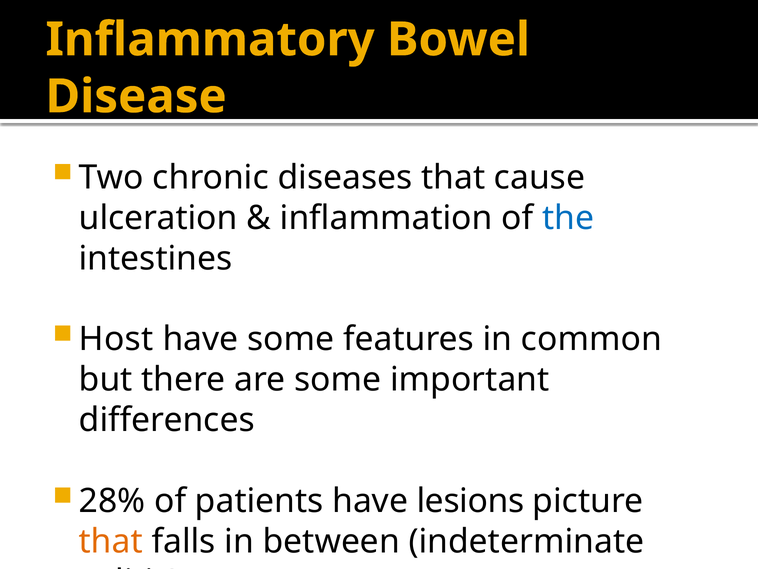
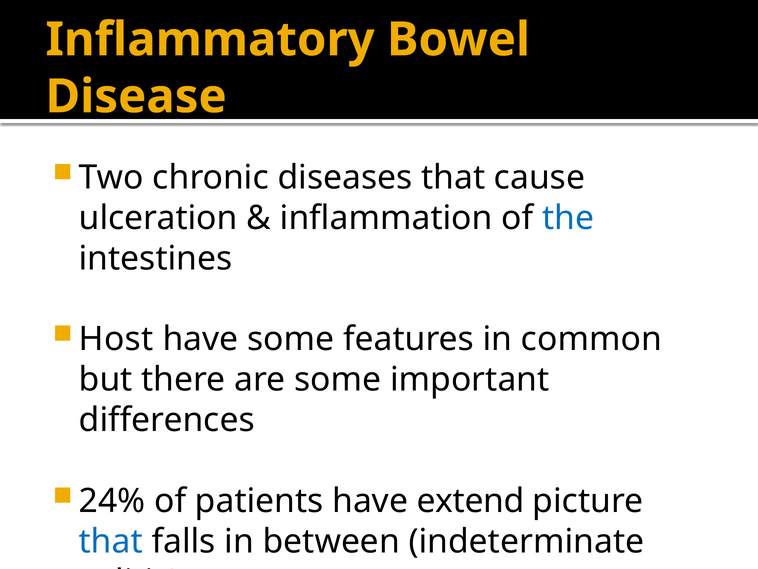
28%: 28% -> 24%
lesions: lesions -> extend
that at (111, 541) colour: orange -> blue
